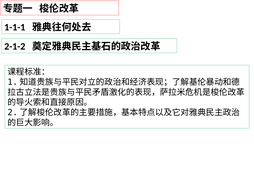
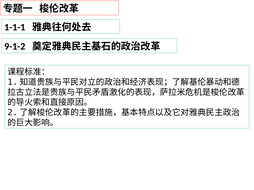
2-1-2: 2-1-2 -> 9-1-2
